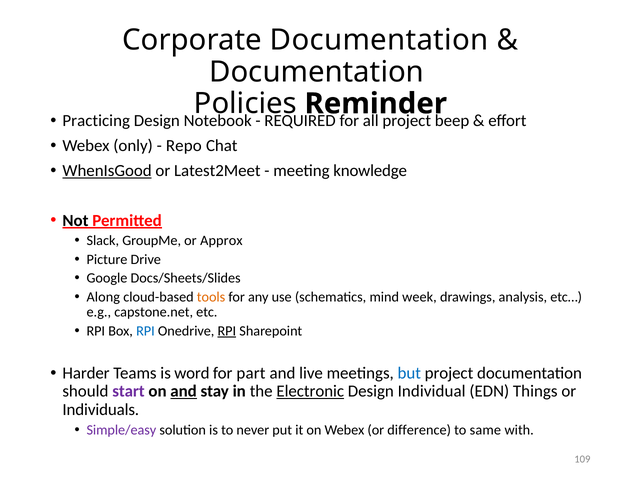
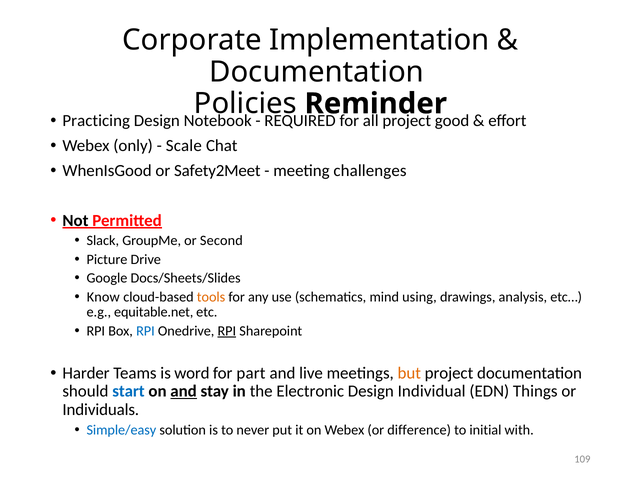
Corporate Documentation: Documentation -> Implementation
beep: beep -> good
Repo: Repo -> Scale
WhenIsGood underline: present -> none
Latest2Meet: Latest2Meet -> Safety2Meet
knowledge: knowledge -> challenges
Approx: Approx -> Second
Along: Along -> Know
week: week -> using
capstone.net: capstone.net -> equitable.net
but colour: blue -> orange
start colour: purple -> blue
Electronic underline: present -> none
Simple/easy colour: purple -> blue
same: same -> initial
